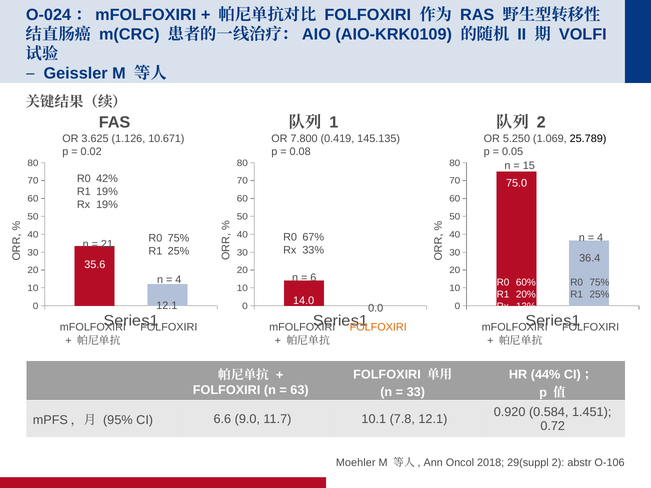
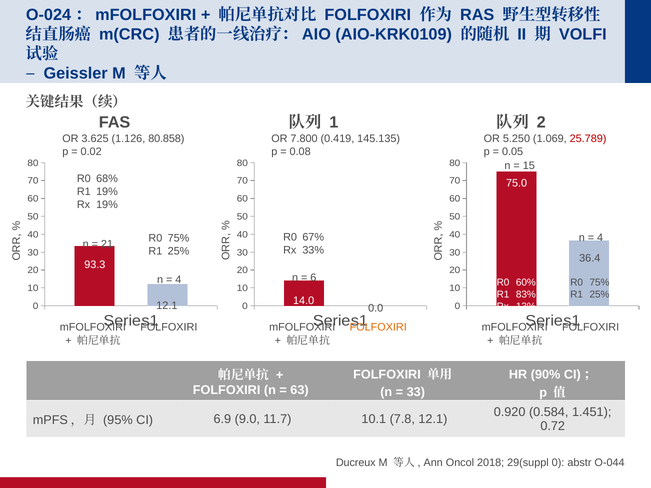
10.671: 10.671 -> 80.858
25.789 colour: black -> red
42%: 42% -> 68%
35.6: 35.6 -> 93.3
20%: 20% -> 83%
44%: 44% -> 90%
6.6: 6.6 -> 6.9
Moehler: Moehler -> Ducreux
29(suppl 2: 2 -> 0
O-106: O-106 -> O-044
